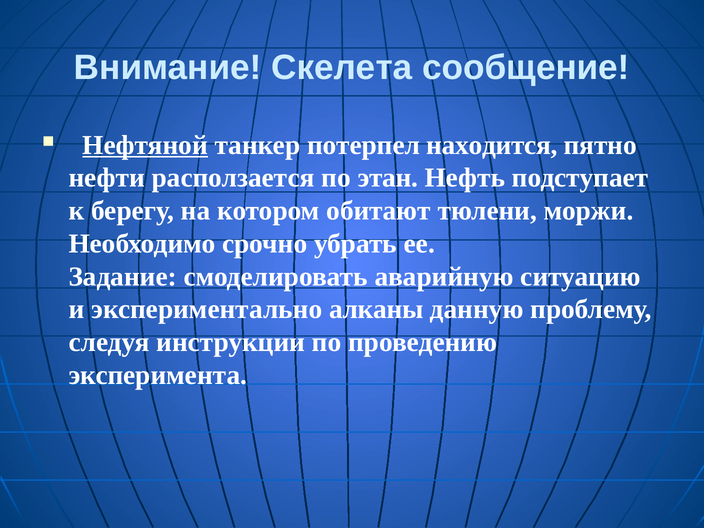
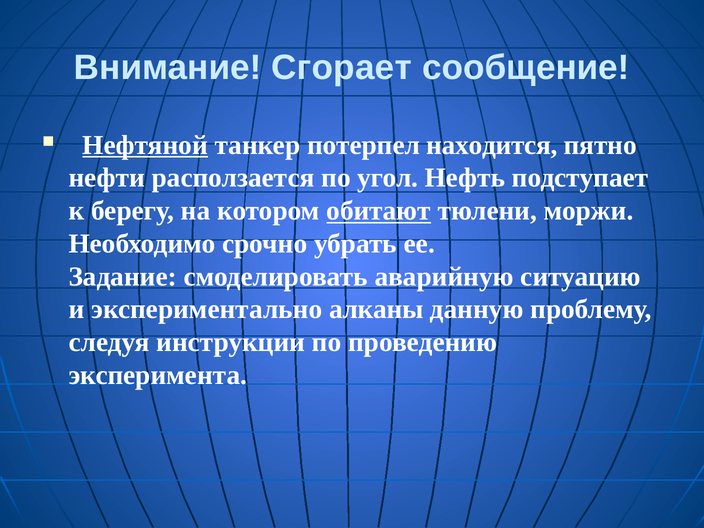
Скелета: Скелета -> Сгорает
этан: этан -> угол
обитают underline: none -> present
